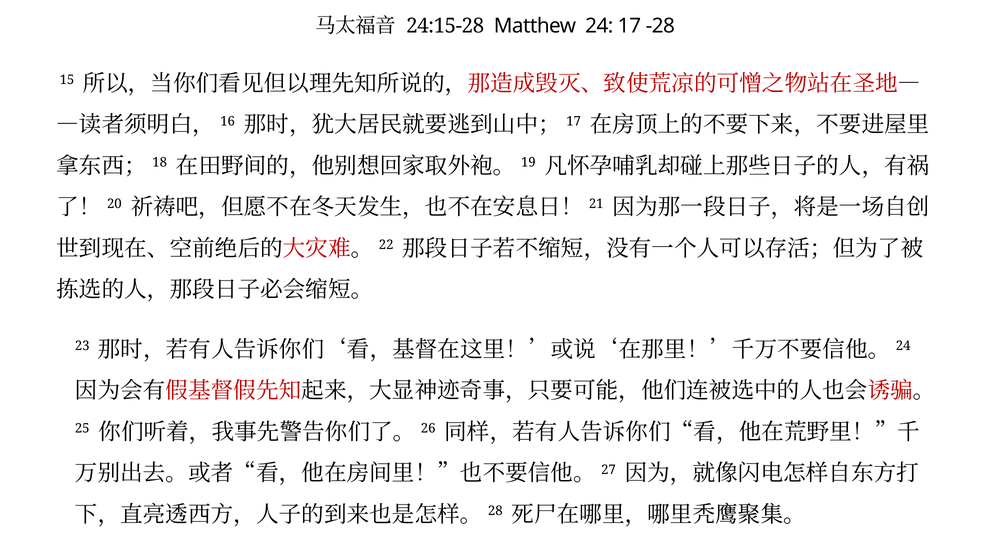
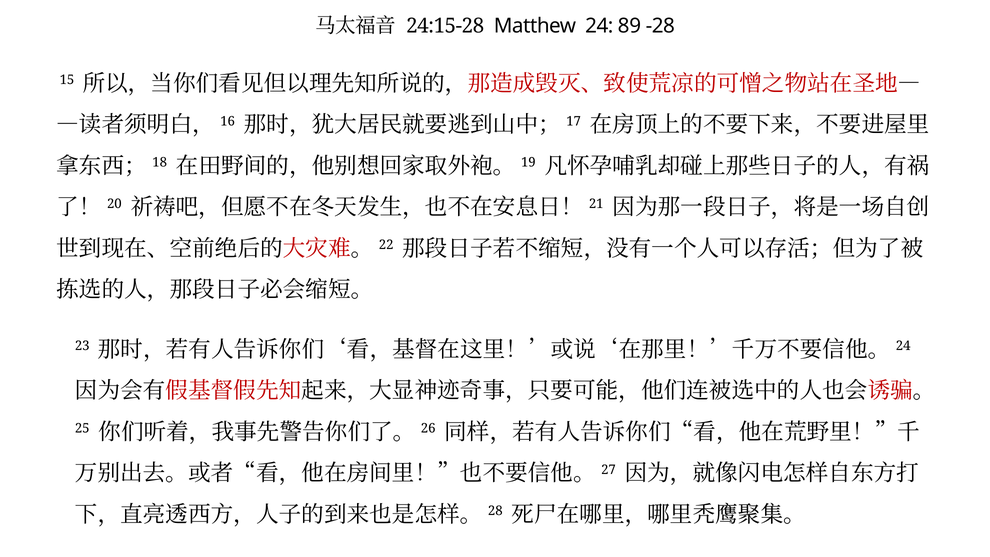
17: 17 -> 89
